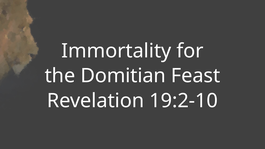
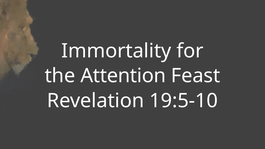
Domitian: Domitian -> Attention
19:2-10: 19:2-10 -> 19:5-10
